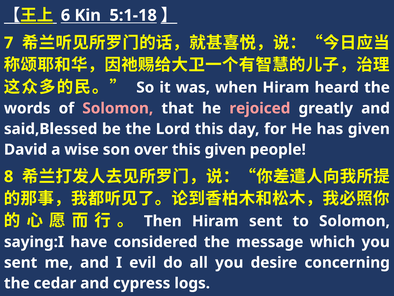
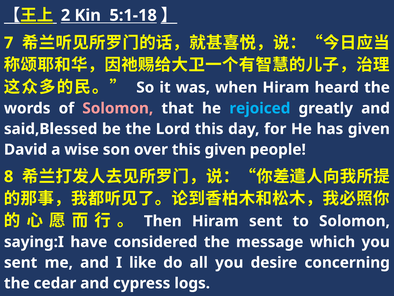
6: 6 -> 2
rejoiced colour: pink -> light blue
evil: evil -> like
